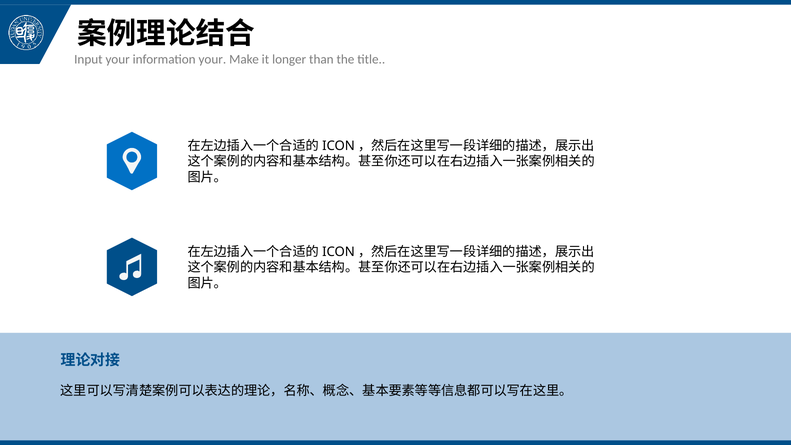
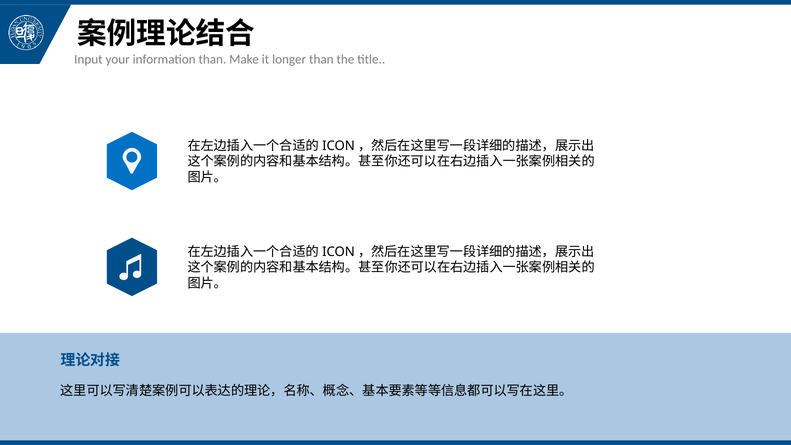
information your: your -> than
